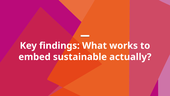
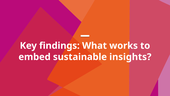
actually: actually -> insights
